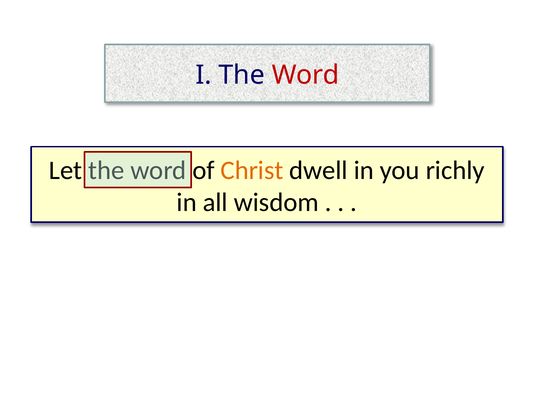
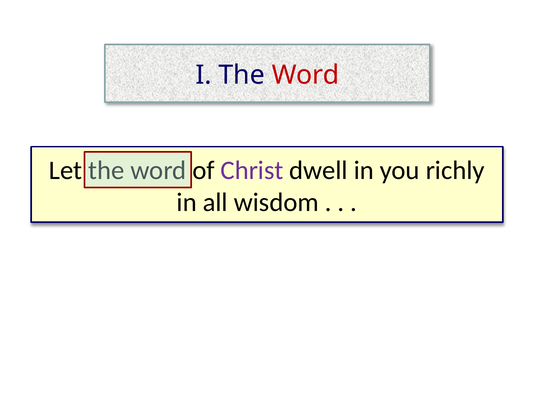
Christ colour: orange -> purple
